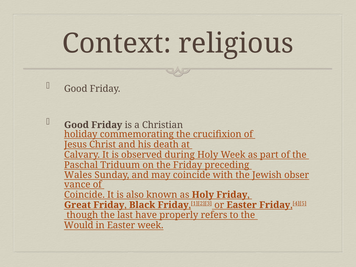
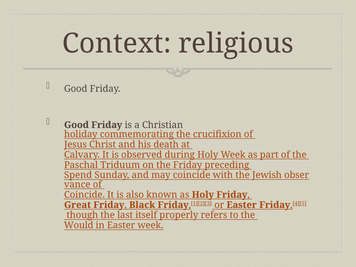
Wales: Wales -> Spend
have: have -> itself
